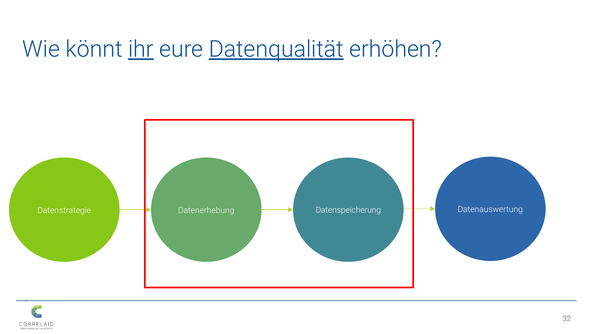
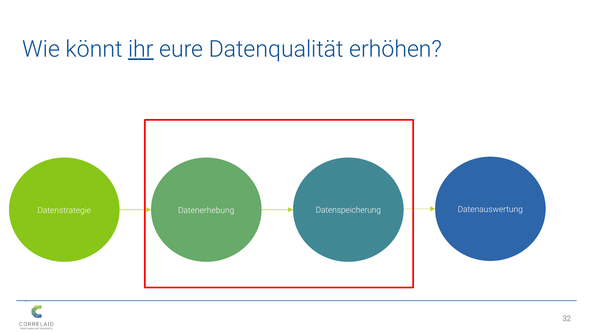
Datenqualität underline: present -> none
